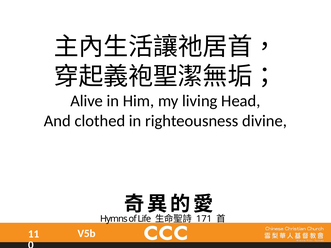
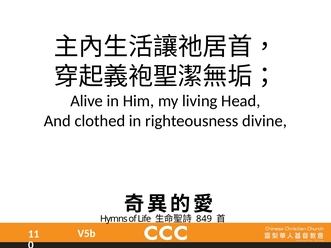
171: 171 -> 849
